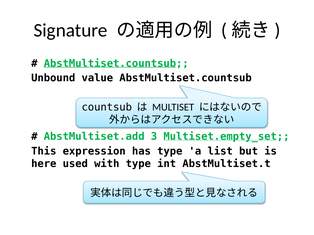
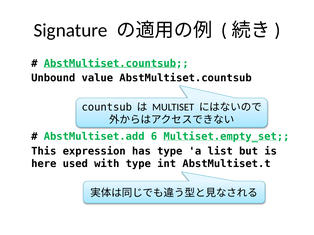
3: 3 -> 6
